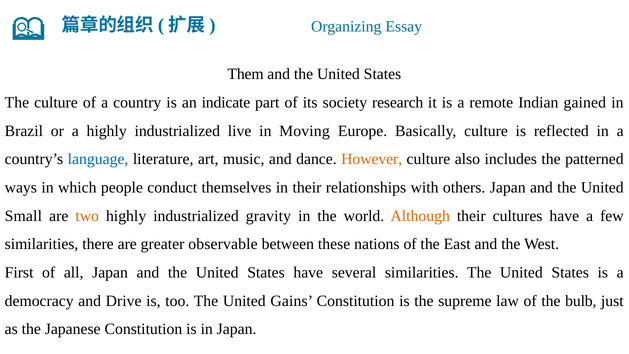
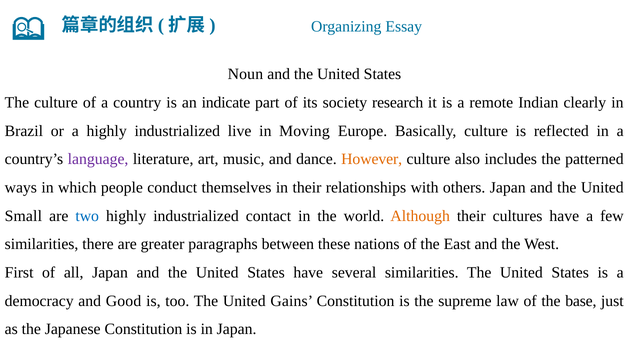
Them: Them -> Noun
gained: gained -> clearly
language colour: blue -> purple
two colour: orange -> blue
gravity: gravity -> contact
observable: observable -> paragraphs
Drive: Drive -> Good
bulb: bulb -> base
